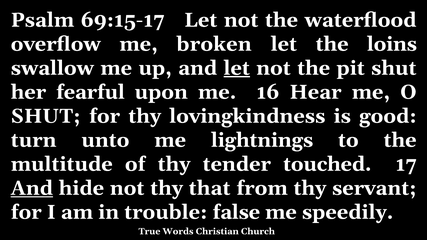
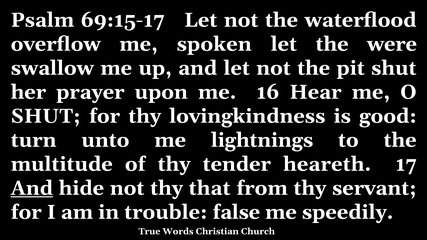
broken: broken -> spoken
loins: loins -> were
let at (237, 68) underline: present -> none
fearful: fearful -> prayer
touched: touched -> heareth
